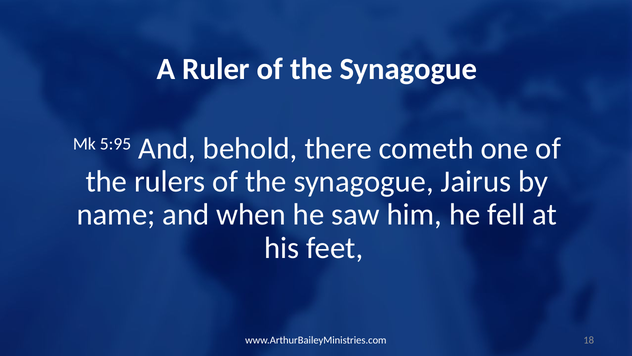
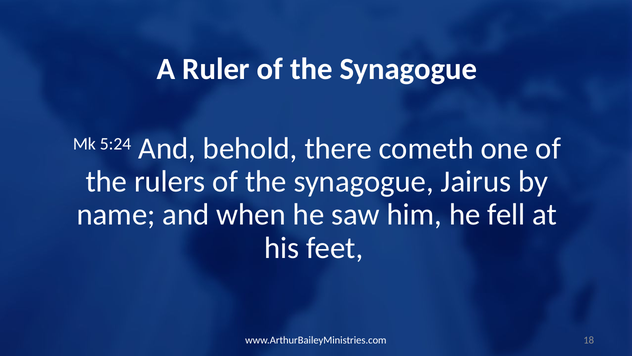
5:95: 5:95 -> 5:24
